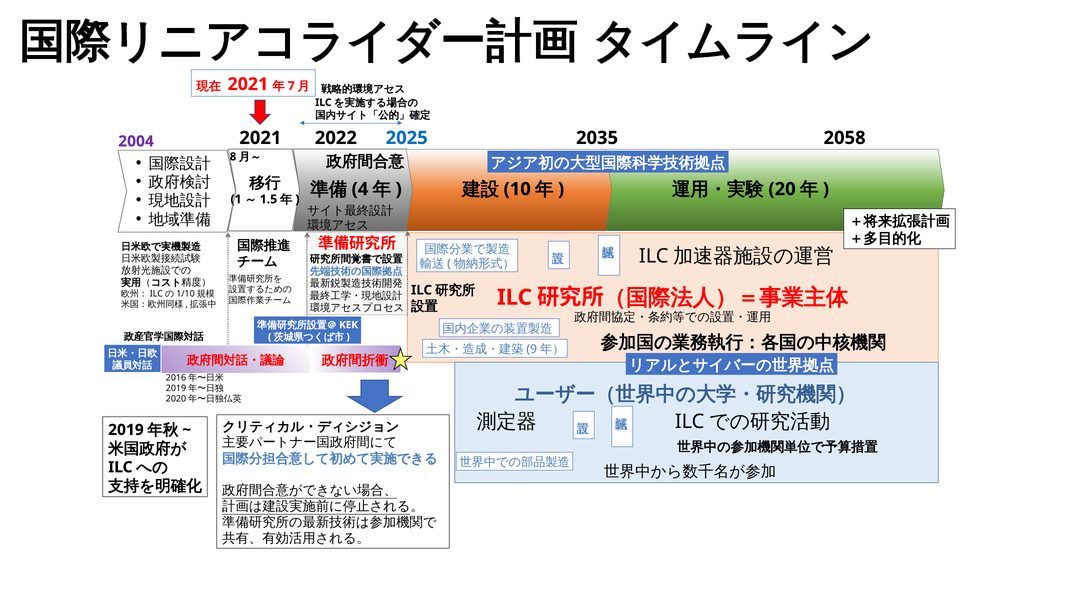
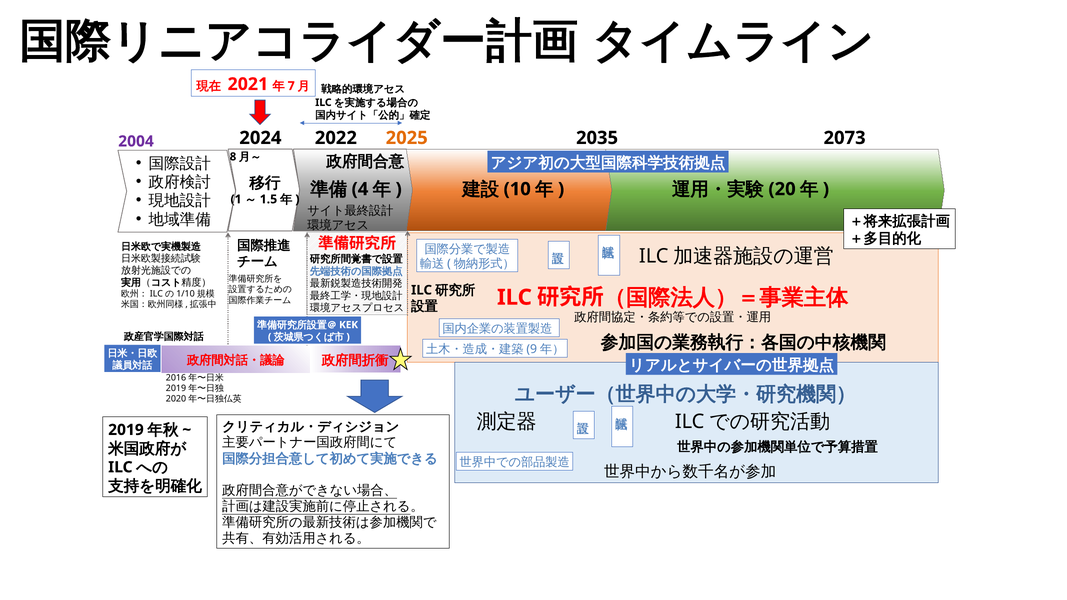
2021: 2021 -> 2024
2025 colour: blue -> orange
2058: 2058 -> 2073
